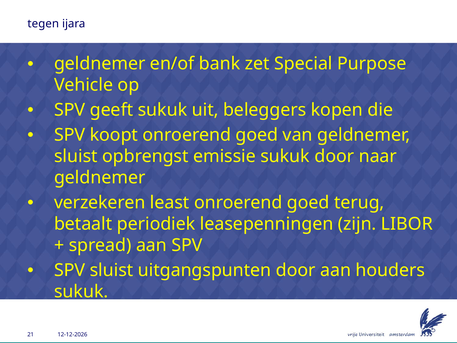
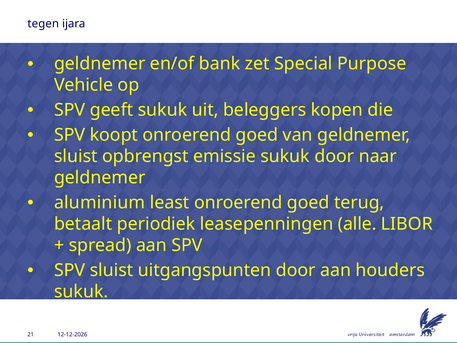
verzekeren: verzekeren -> aluminium
zijn: zijn -> alle
